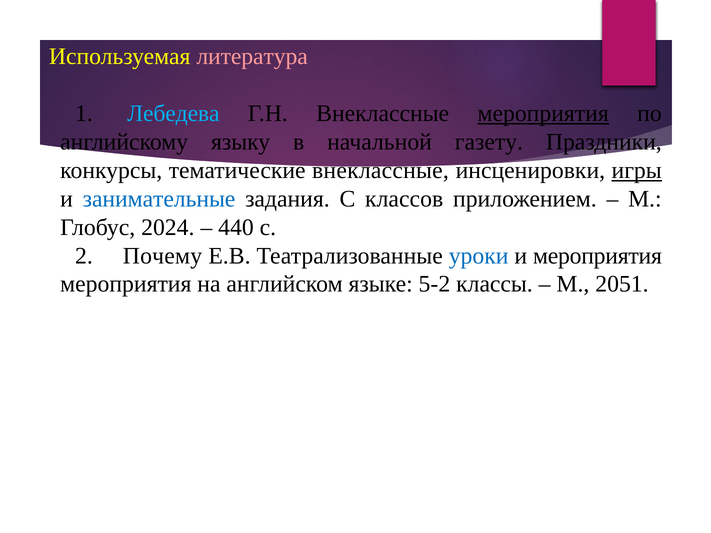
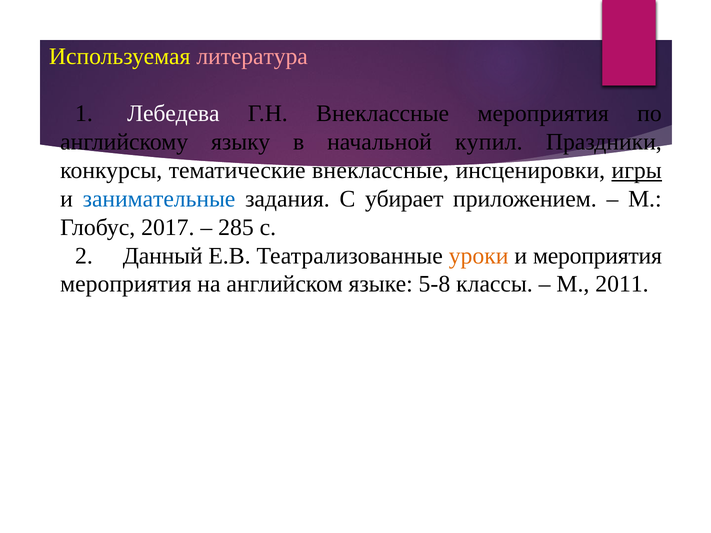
Лебедева colour: light blue -> white
мероприятия at (543, 114) underline: present -> none
газету: газету -> купил
классов: классов -> убирает
2024: 2024 -> 2017
440: 440 -> 285
Почему: Почему -> Данный
уроки colour: blue -> orange
5-2: 5-2 -> 5-8
2051: 2051 -> 2011
